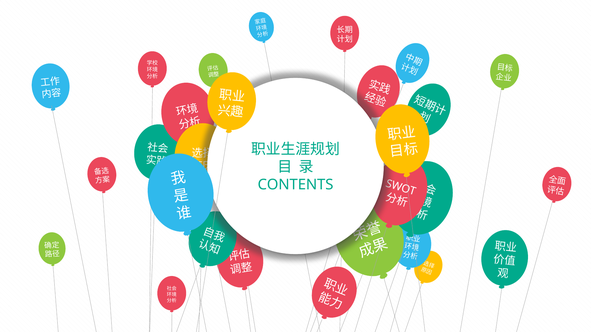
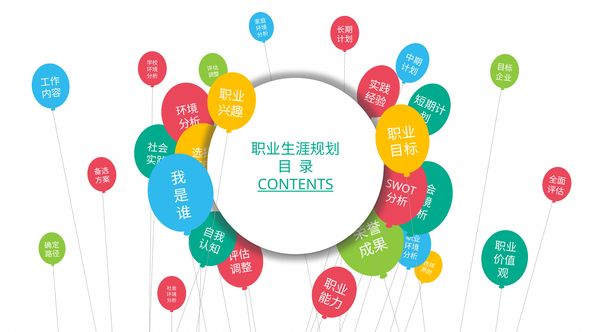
CONTENTS underline: none -> present
